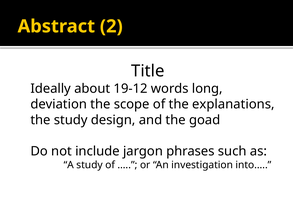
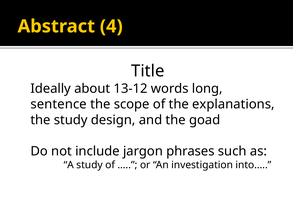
2: 2 -> 4
19-12: 19-12 -> 13-12
deviation: deviation -> sentence
